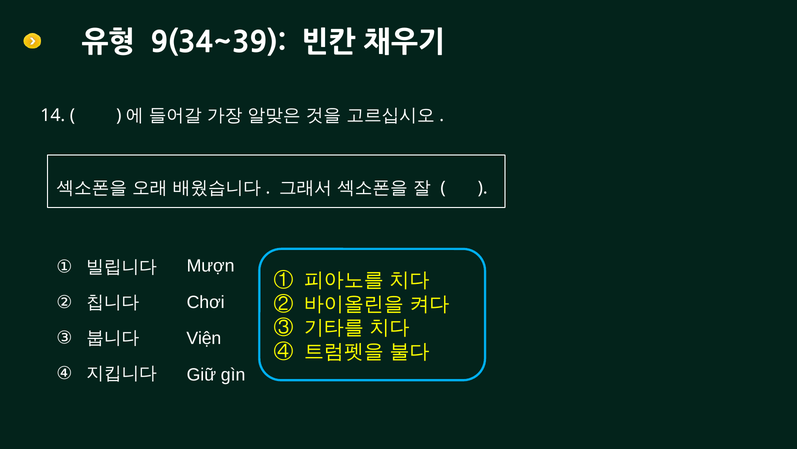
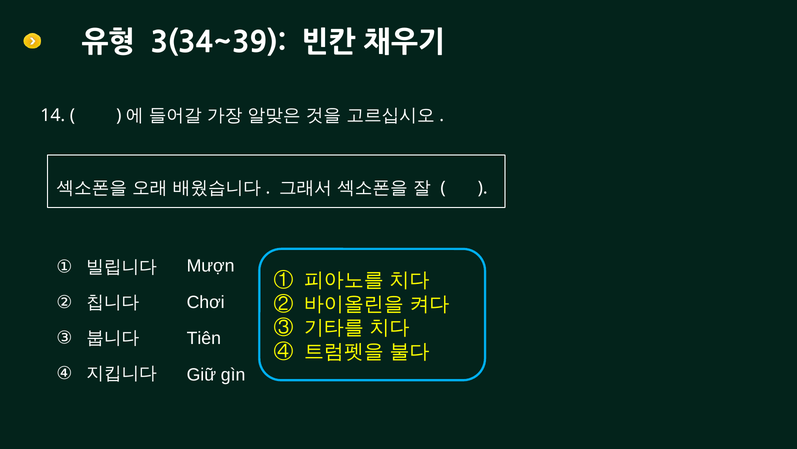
9(34~39: 9(34~39 -> 3(34~39
Viện: Viện -> Tiên
